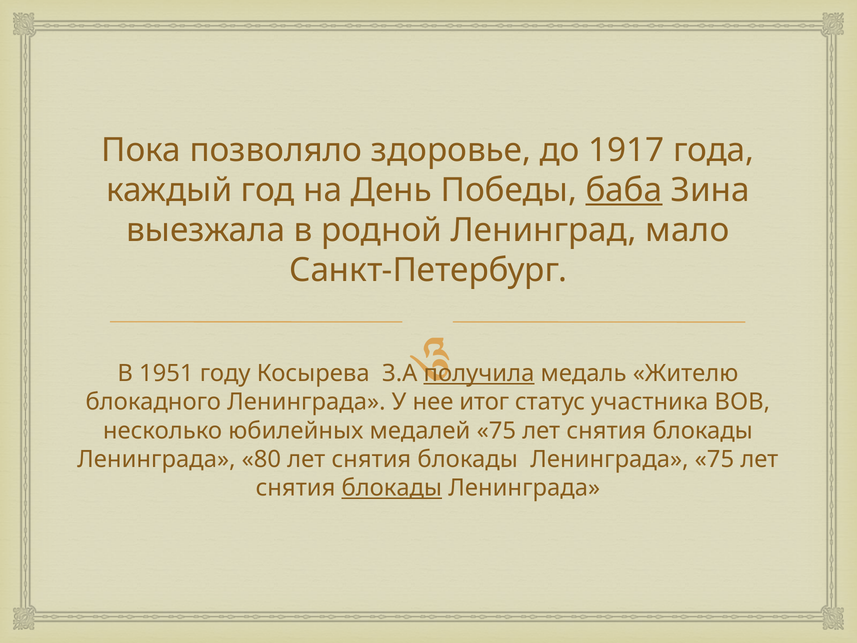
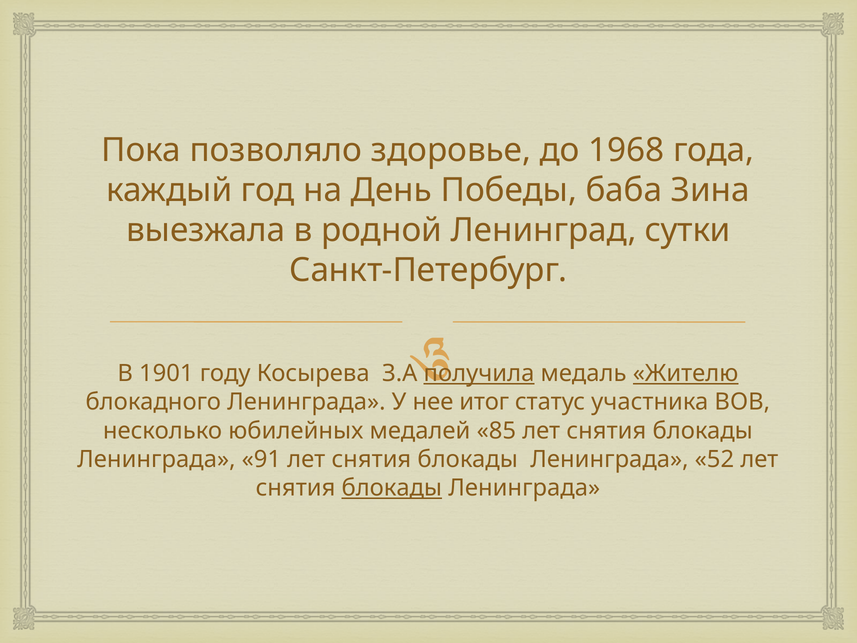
1917: 1917 -> 1968
баба underline: present -> none
мало: мало -> сутки
1951: 1951 -> 1901
Жителю underline: none -> present
медалей 75: 75 -> 85
80: 80 -> 91
Ленинграда 75: 75 -> 52
